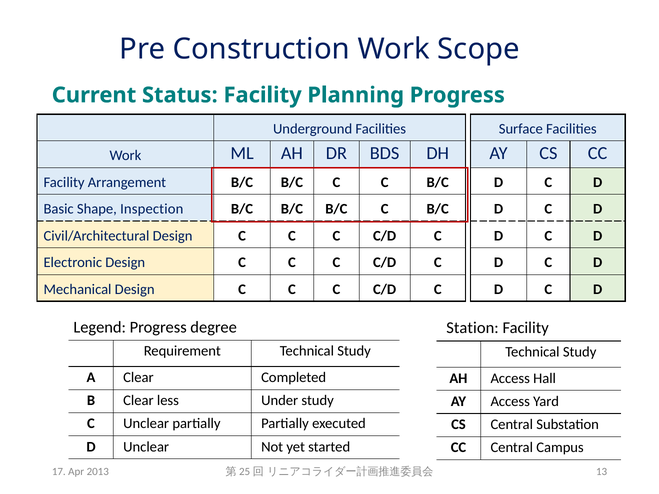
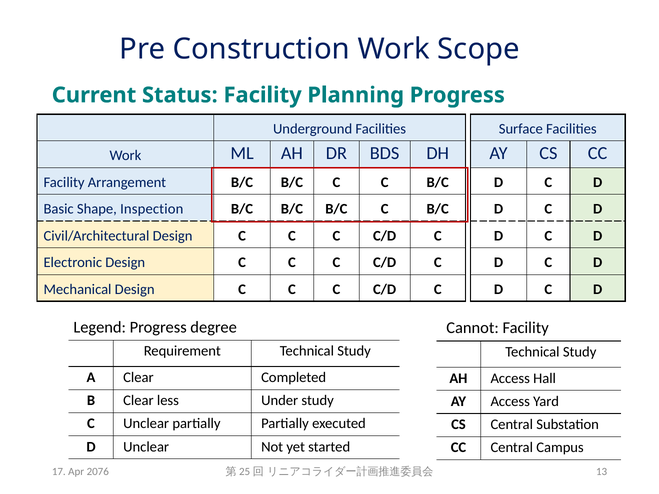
Station: Station -> Cannot
2013: 2013 -> 2076
